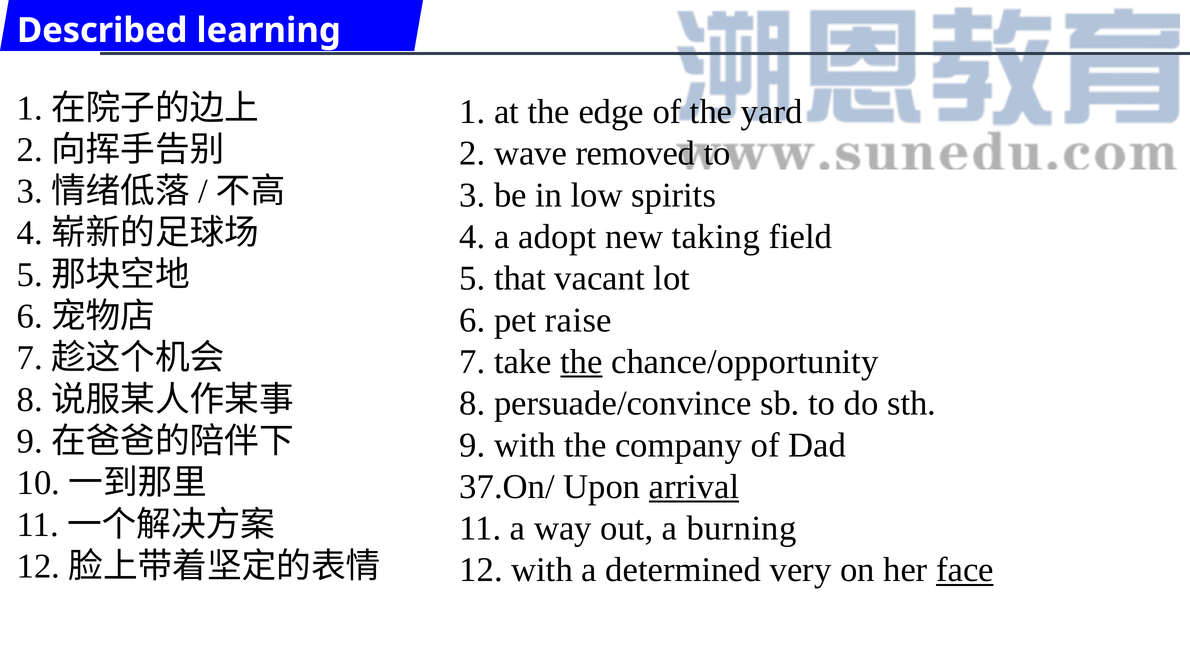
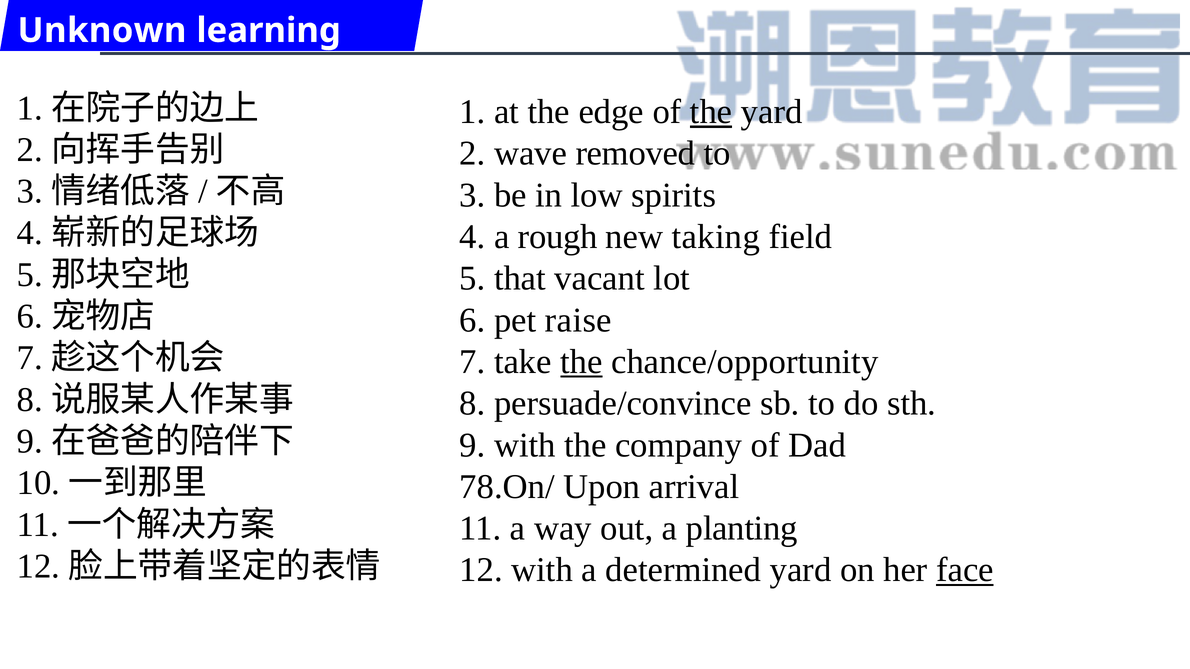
Described: Described -> Unknown
the at (711, 112) underline: none -> present
adopt: adopt -> rough
37.On/: 37.On/ -> 78.On/
arrival underline: present -> none
burning: burning -> planting
determined very: very -> yard
